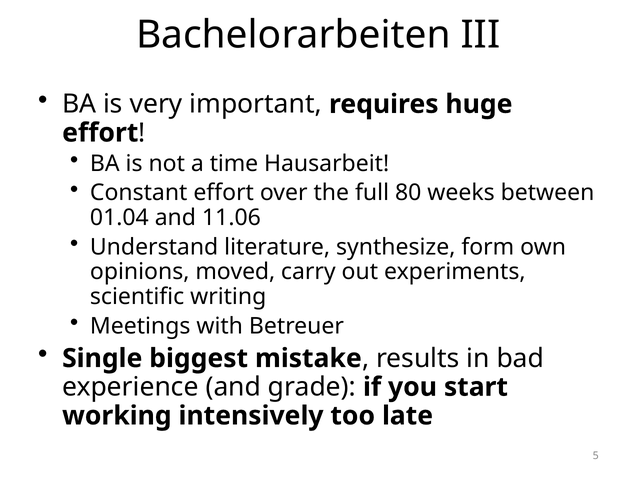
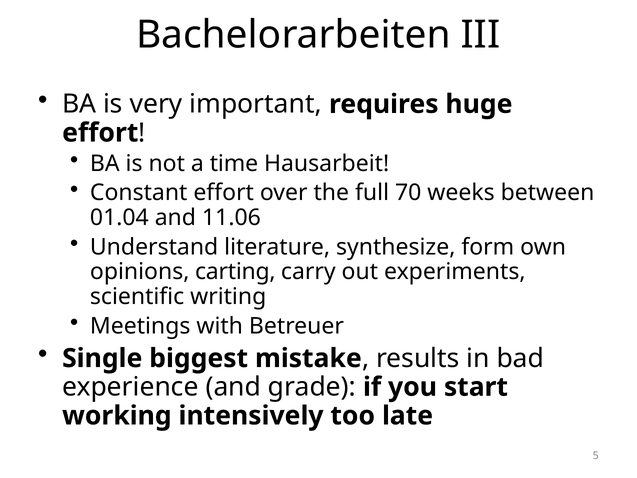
80: 80 -> 70
moved: moved -> carting
